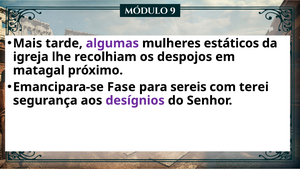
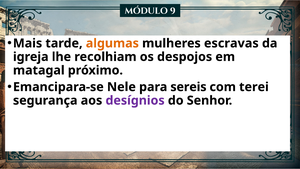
algumas colour: purple -> orange
estáticos: estáticos -> escravas
Fase: Fase -> Nele
